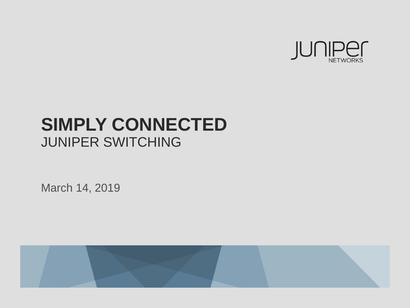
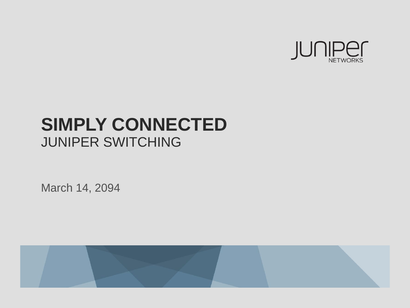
2019: 2019 -> 2094
